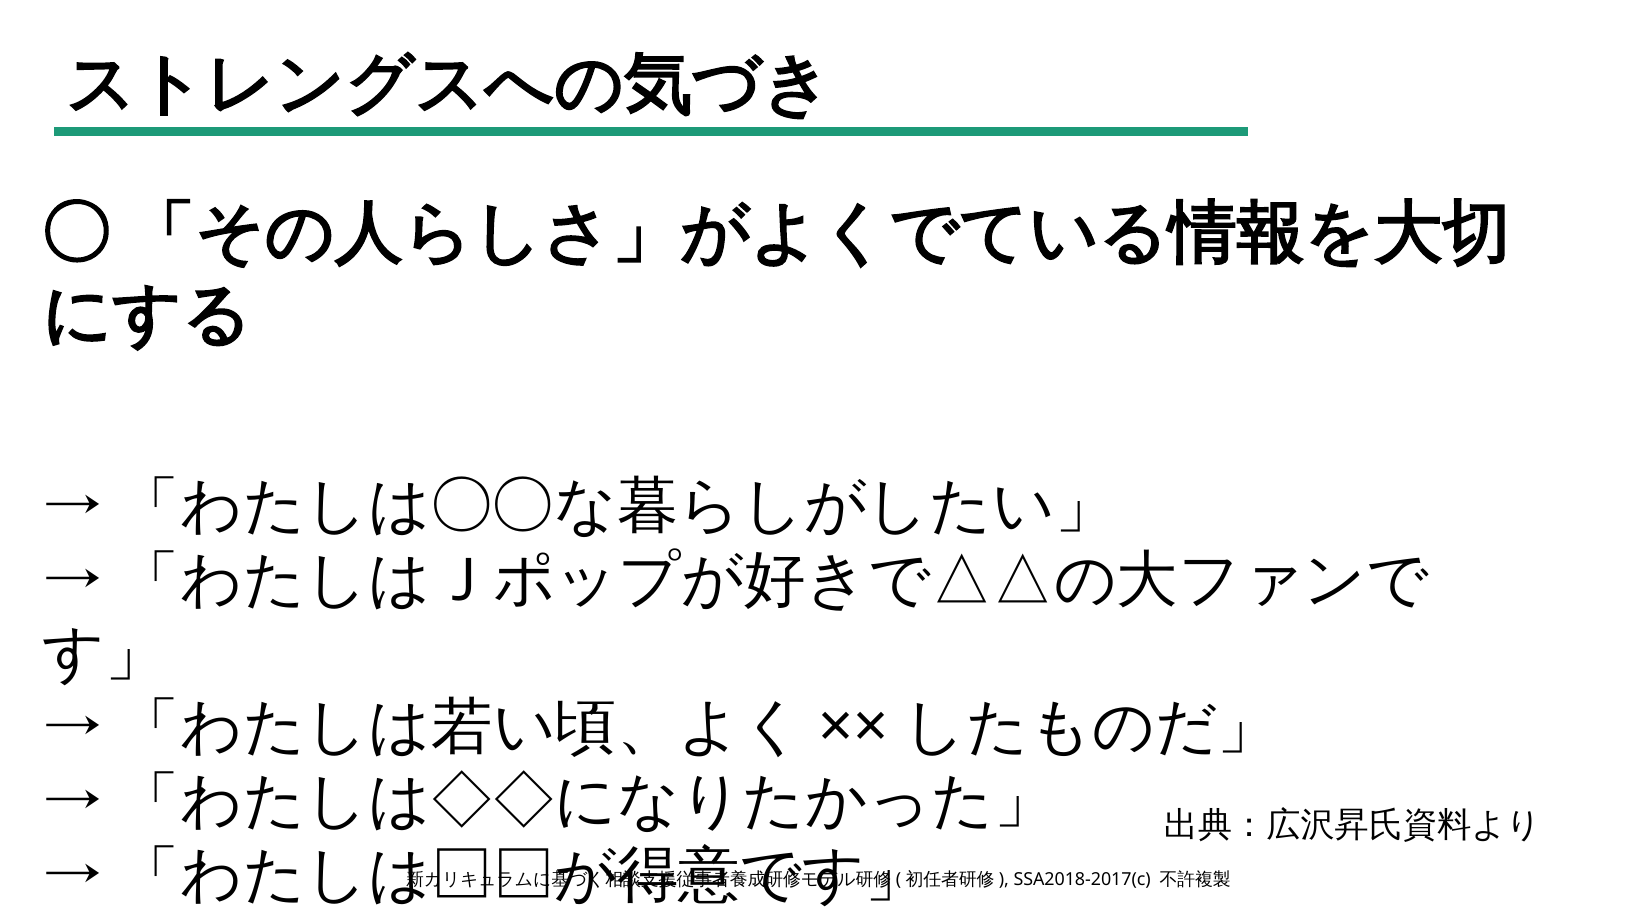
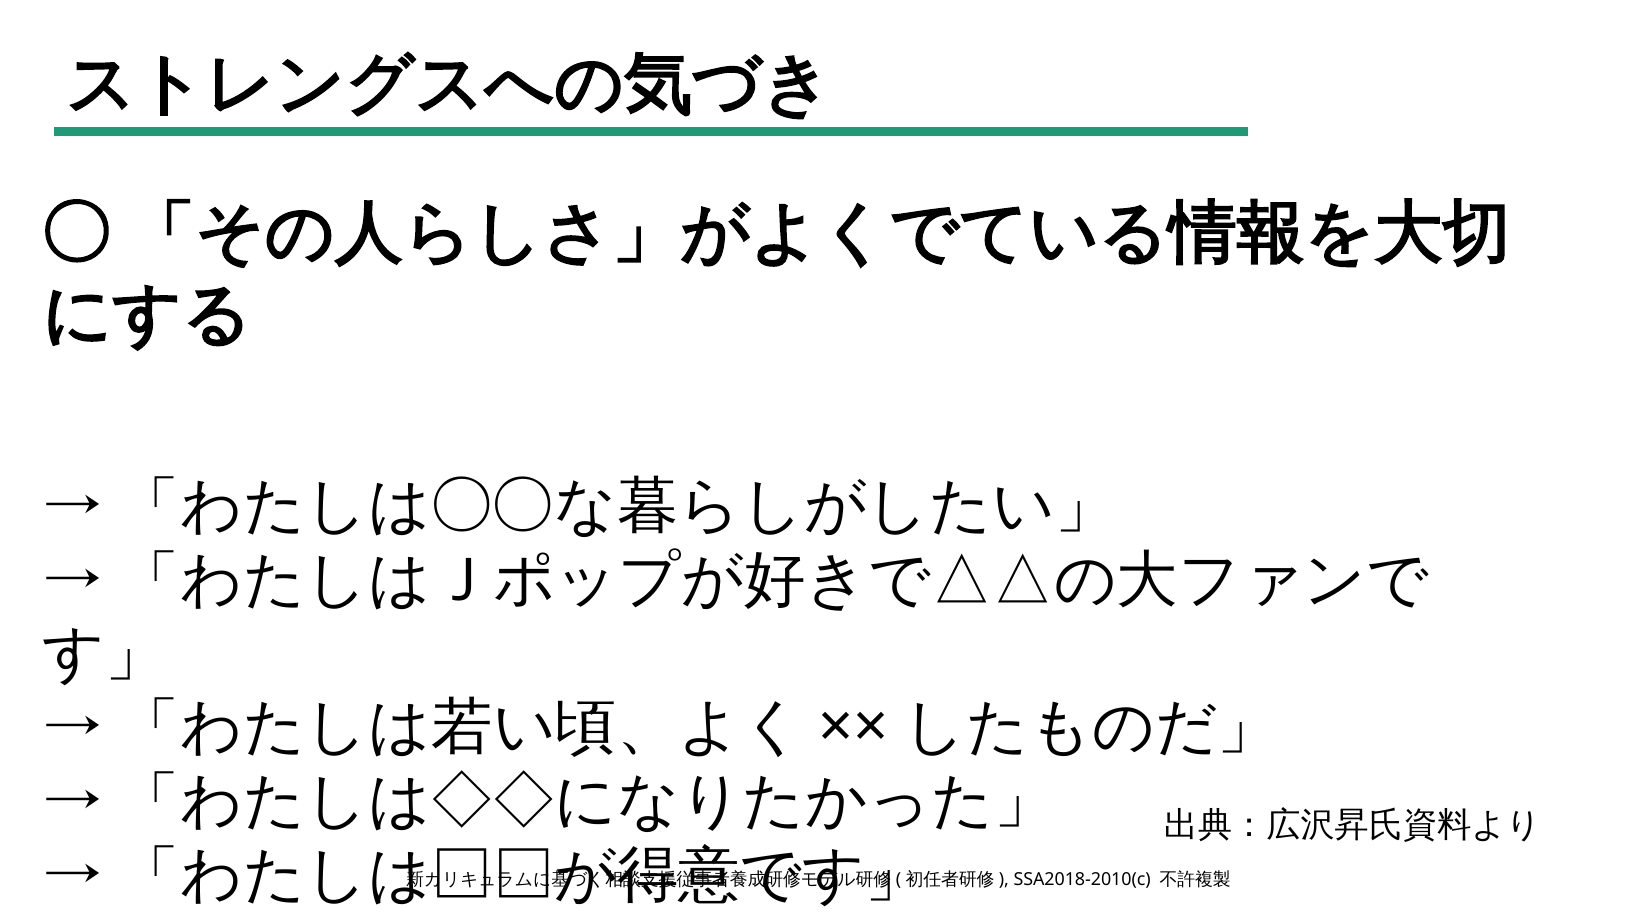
SSA2018-2017(c: SSA2018-2017(c -> SSA2018-2010(c
